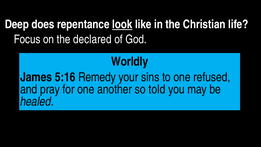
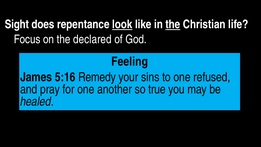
Deep: Deep -> Sight
the at (173, 24) underline: none -> present
Worldly: Worldly -> Feeling
told: told -> true
